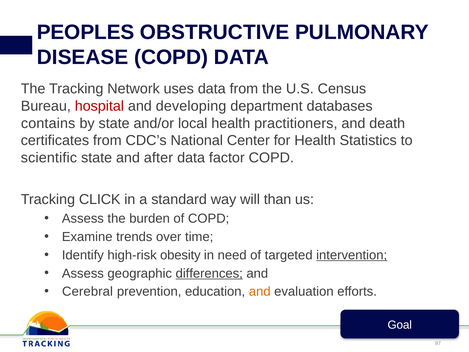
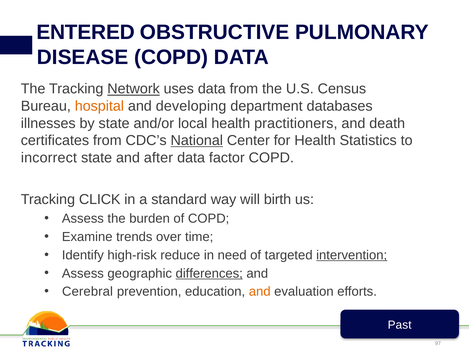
PEOPLES: PEOPLES -> ENTERED
Network underline: none -> present
hospital colour: red -> orange
contains: contains -> illnesses
National underline: none -> present
scientific: scientific -> incorrect
than: than -> birth
obesity: obesity -> reduce
Goal: Goal -> Past
